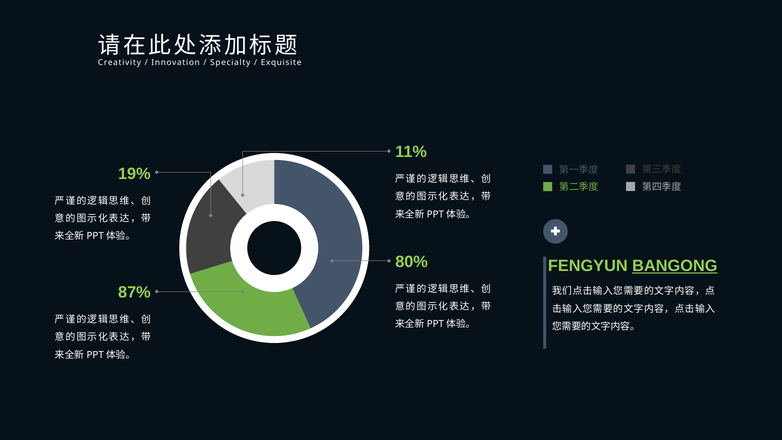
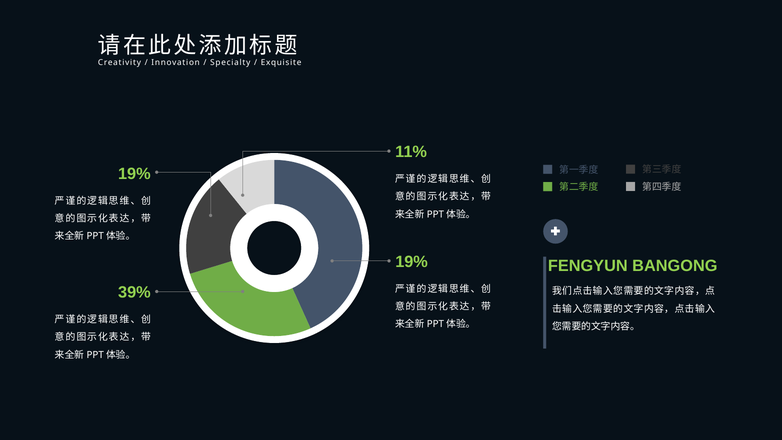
80% at (412, 262): 80% -> 19%
BANGONG underline: present -> none
87%: 87% -> 39%
